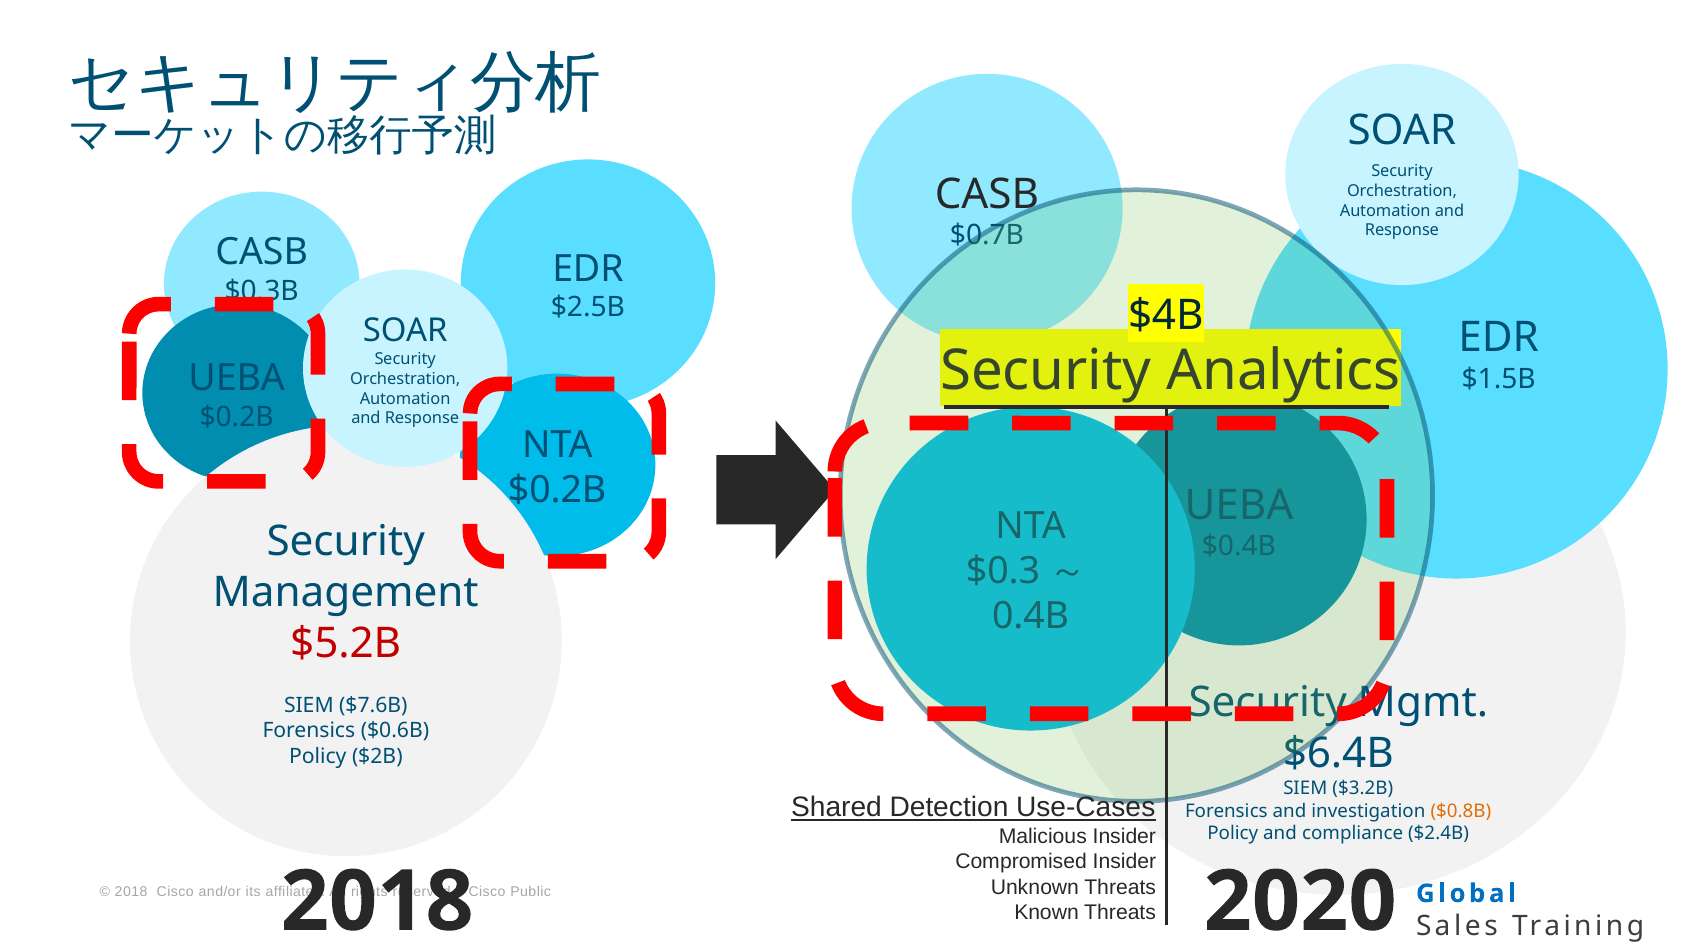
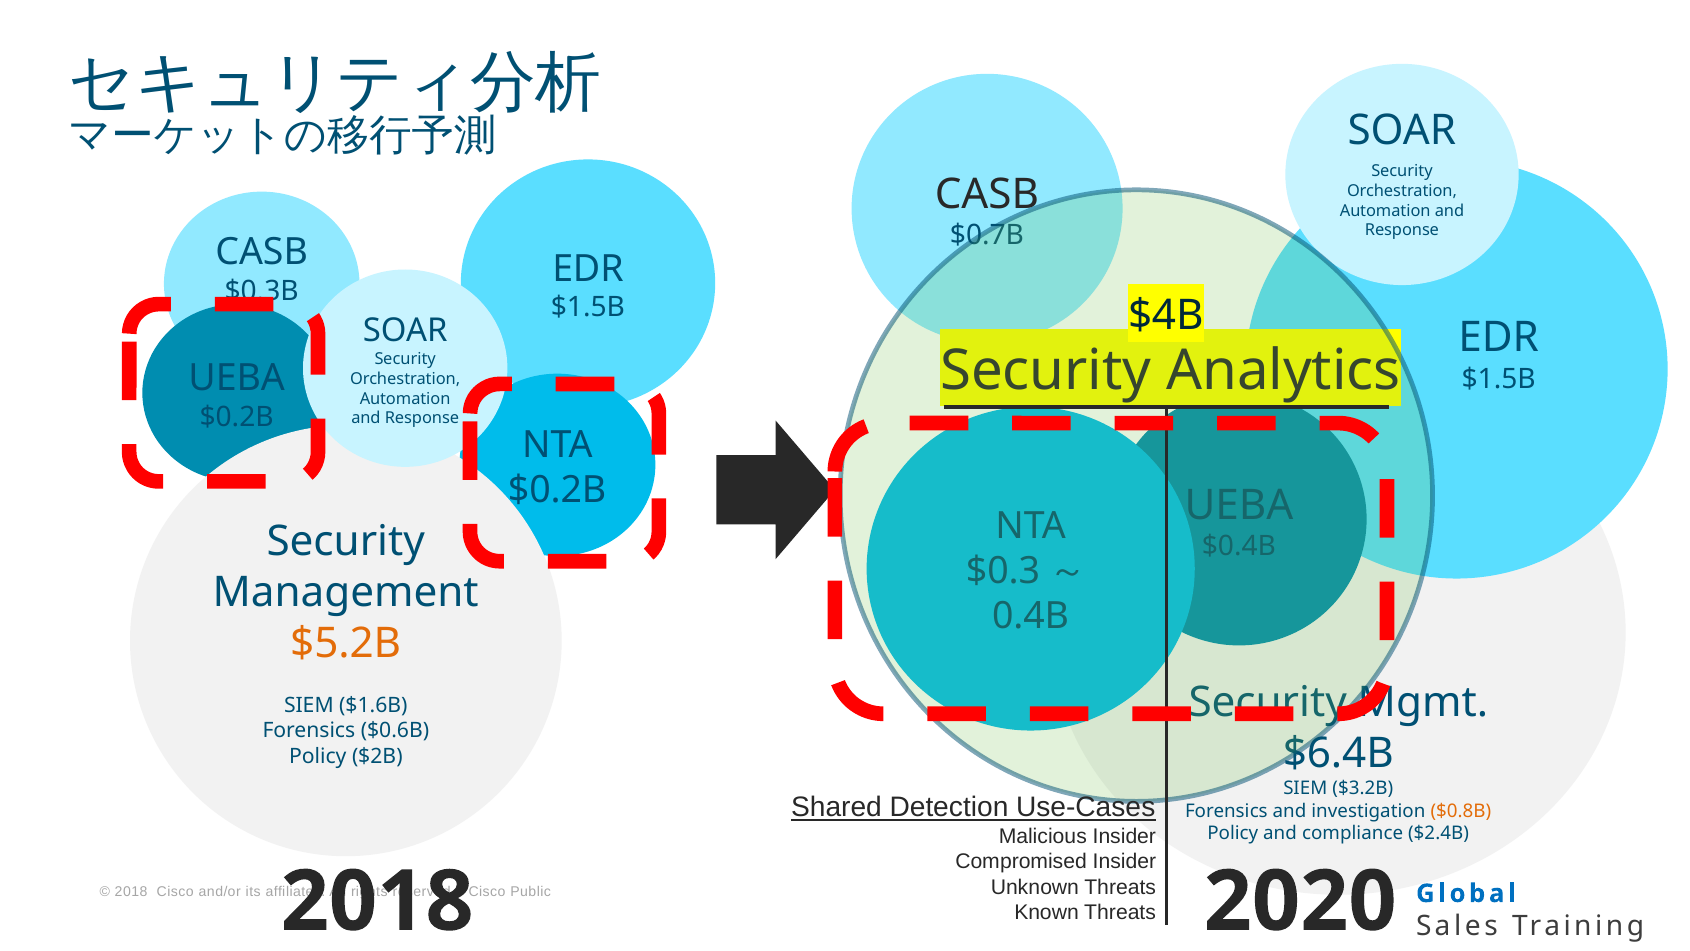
$2.5B at (588, 307): $2.5B -> $1.5B
$5.2B colour: red -> orange
$7.6B: $7.6B -> $1.6B
